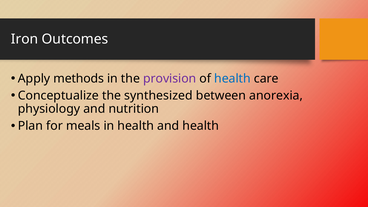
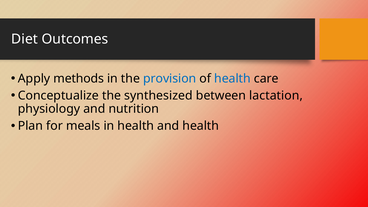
Iron: Iron -> Diet
provision colour: purple -> blue
anorexia: anorexia -> lactation
